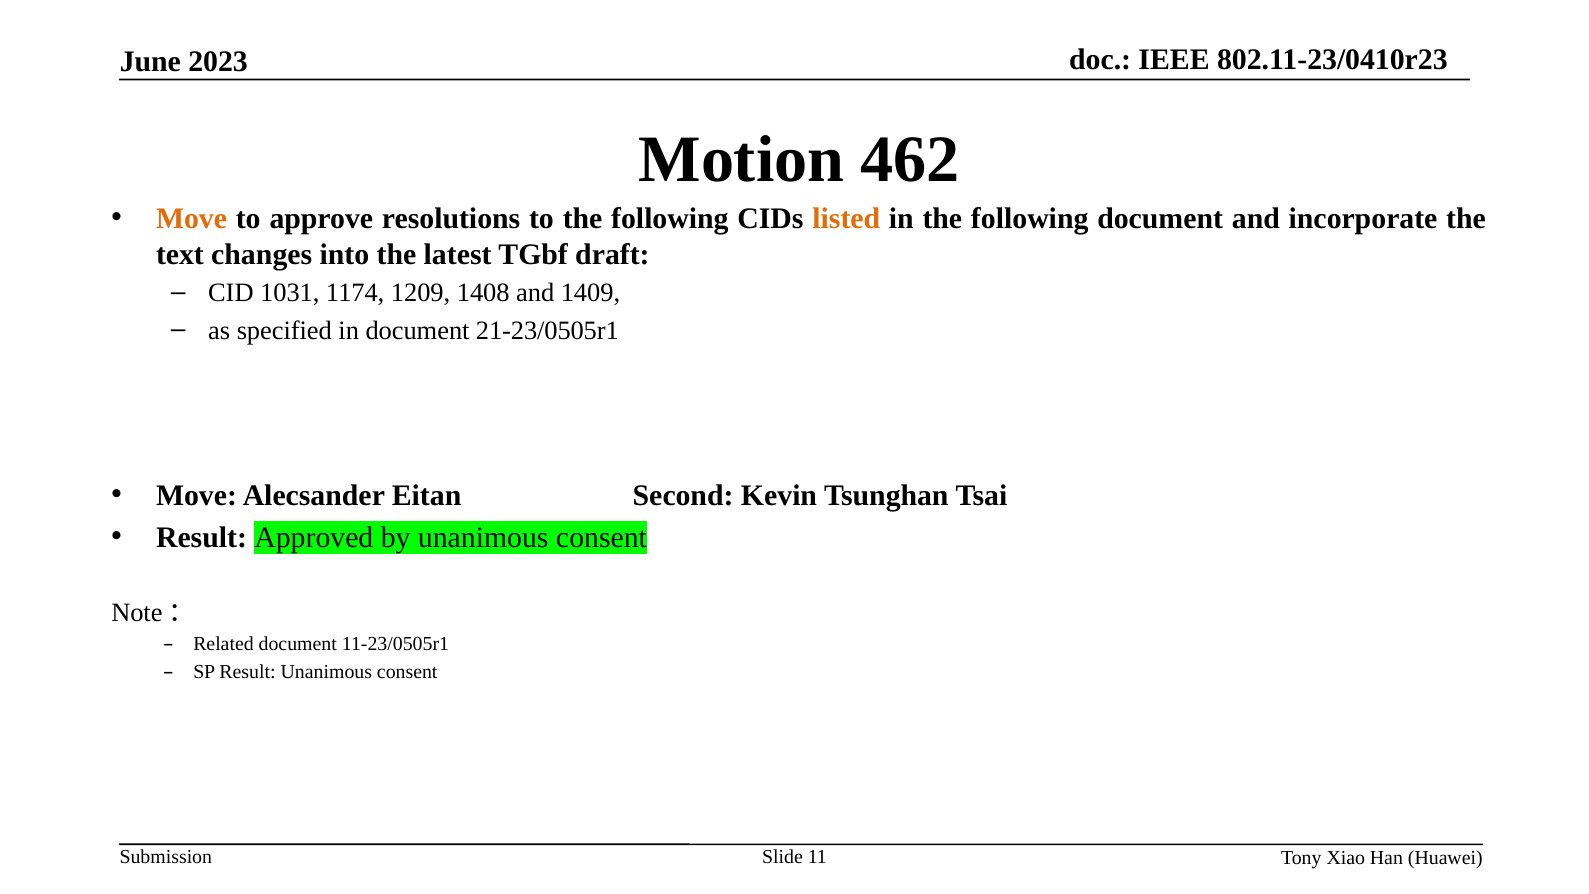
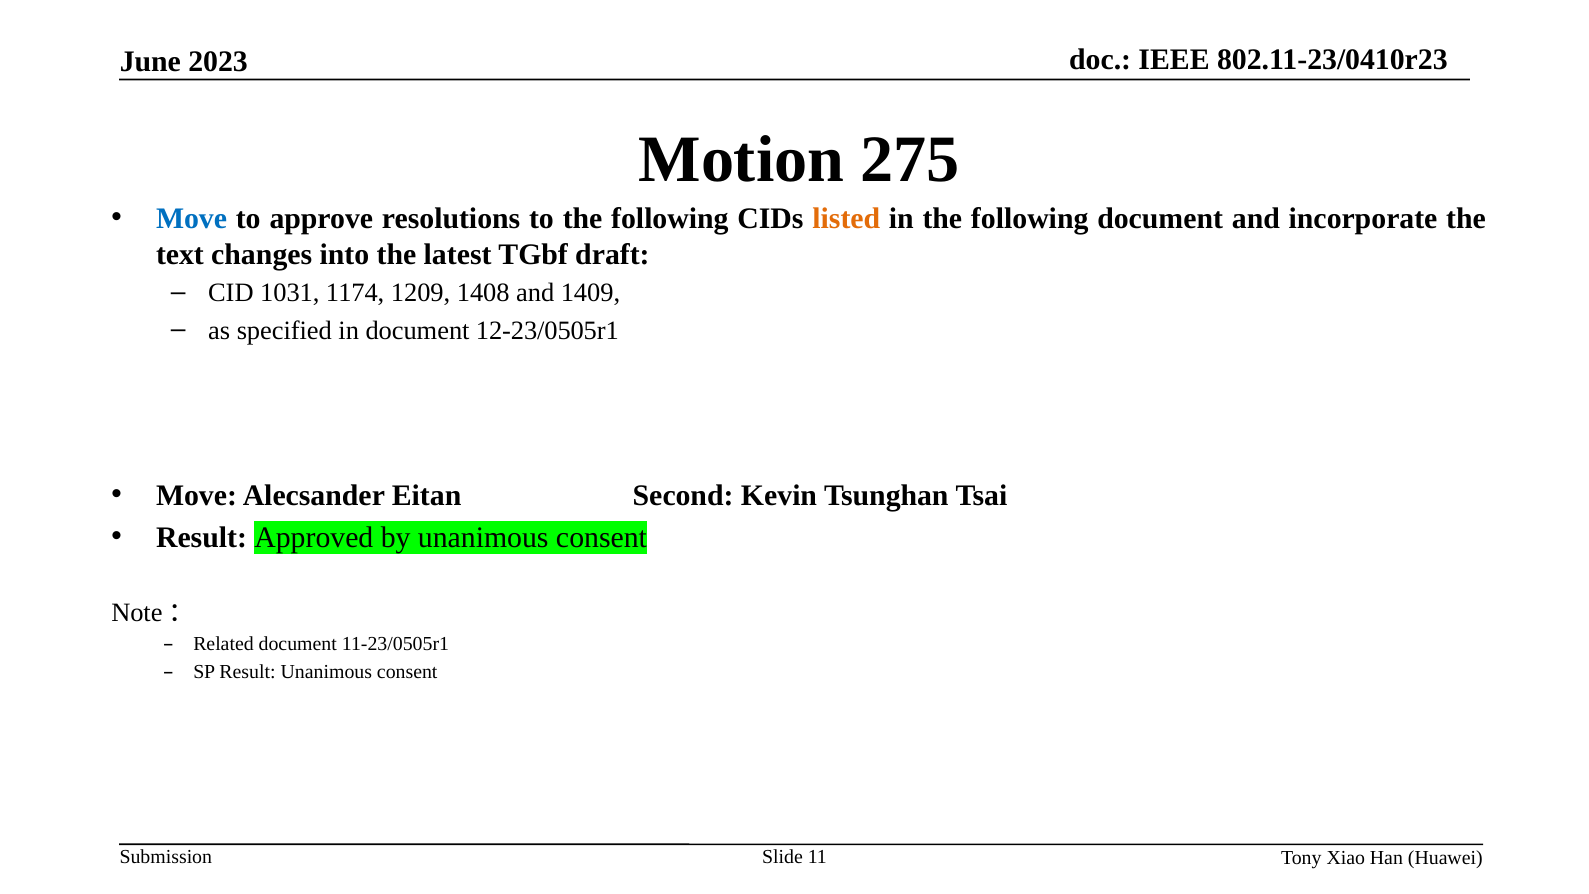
462: 462 -> 275
Move at (192, 219) colour: orange -> blue
21-23/0505r1: 21-23/0505r1 -> 12-23/0505r1
